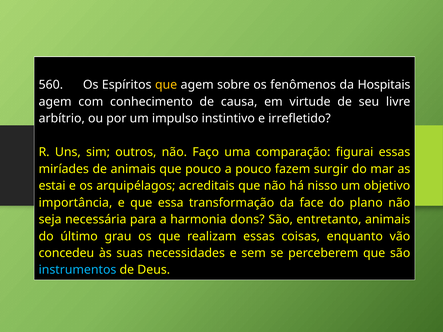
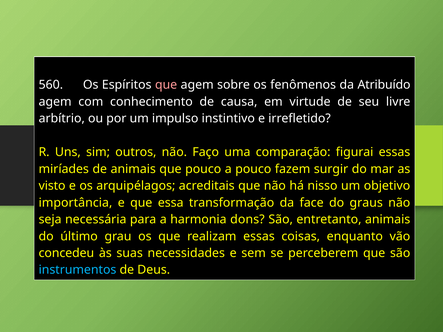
que at (166, 85) colour: yellow -> pink
Hospitais: Hospitais -> Atribuído
estai: estai -> visto
plano: plano -> graus
